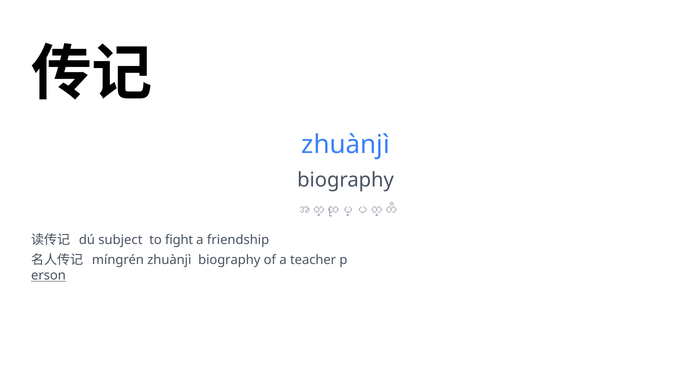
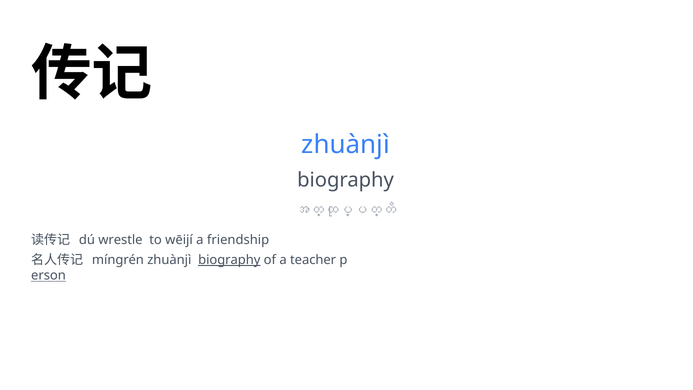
subject: subject -> wrestle
fight: fight -> wēijí
biography at (229, 260) underline: none -> present
